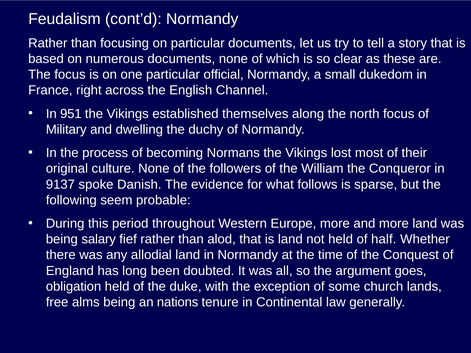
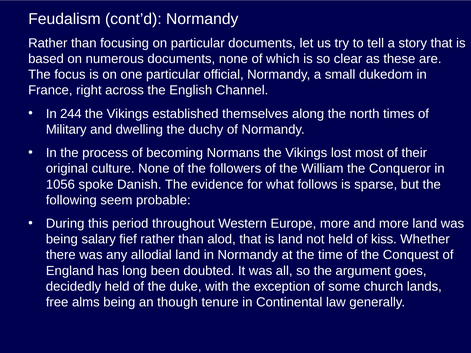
951: 951 -> 244
north focus: focus -> times
9137: 9137 -> 1056
half: half -> kiss
obligation: obligation -> decidedly
nations: nations -> though
